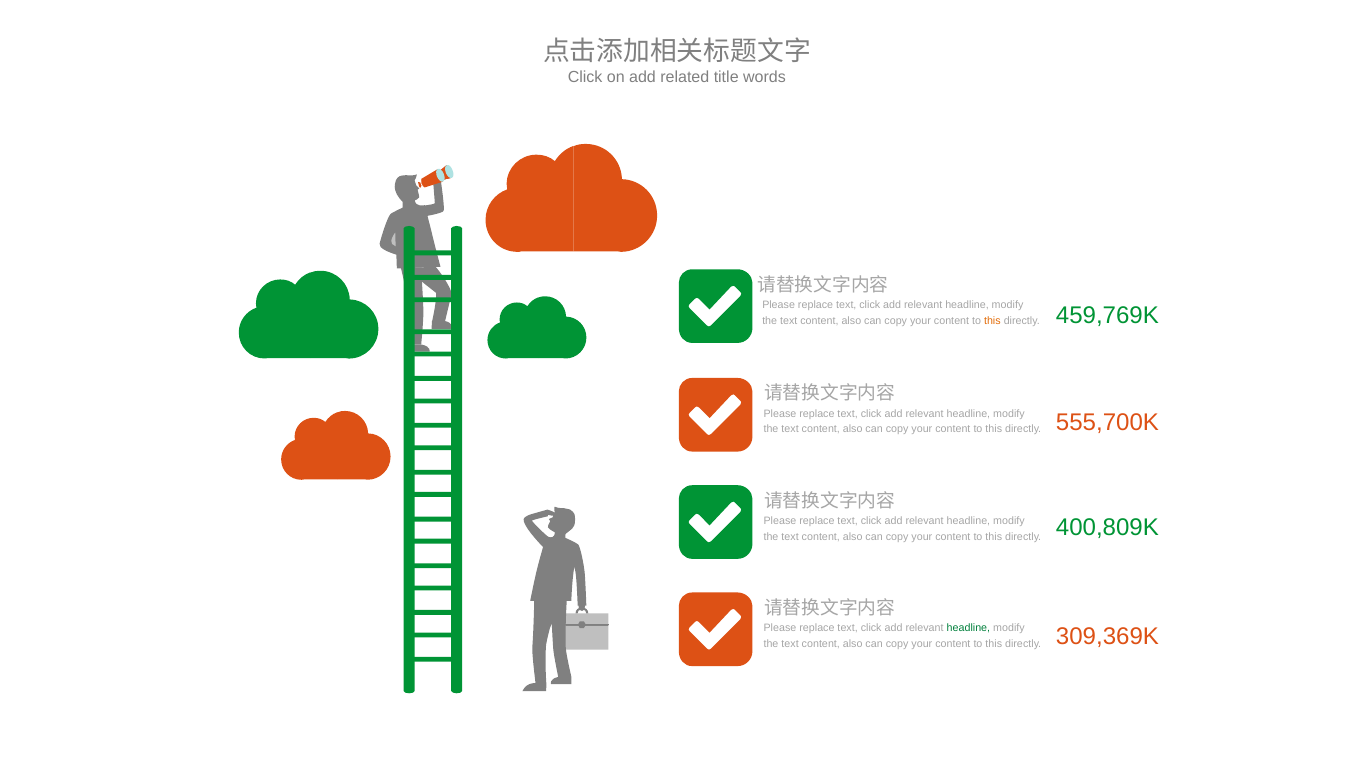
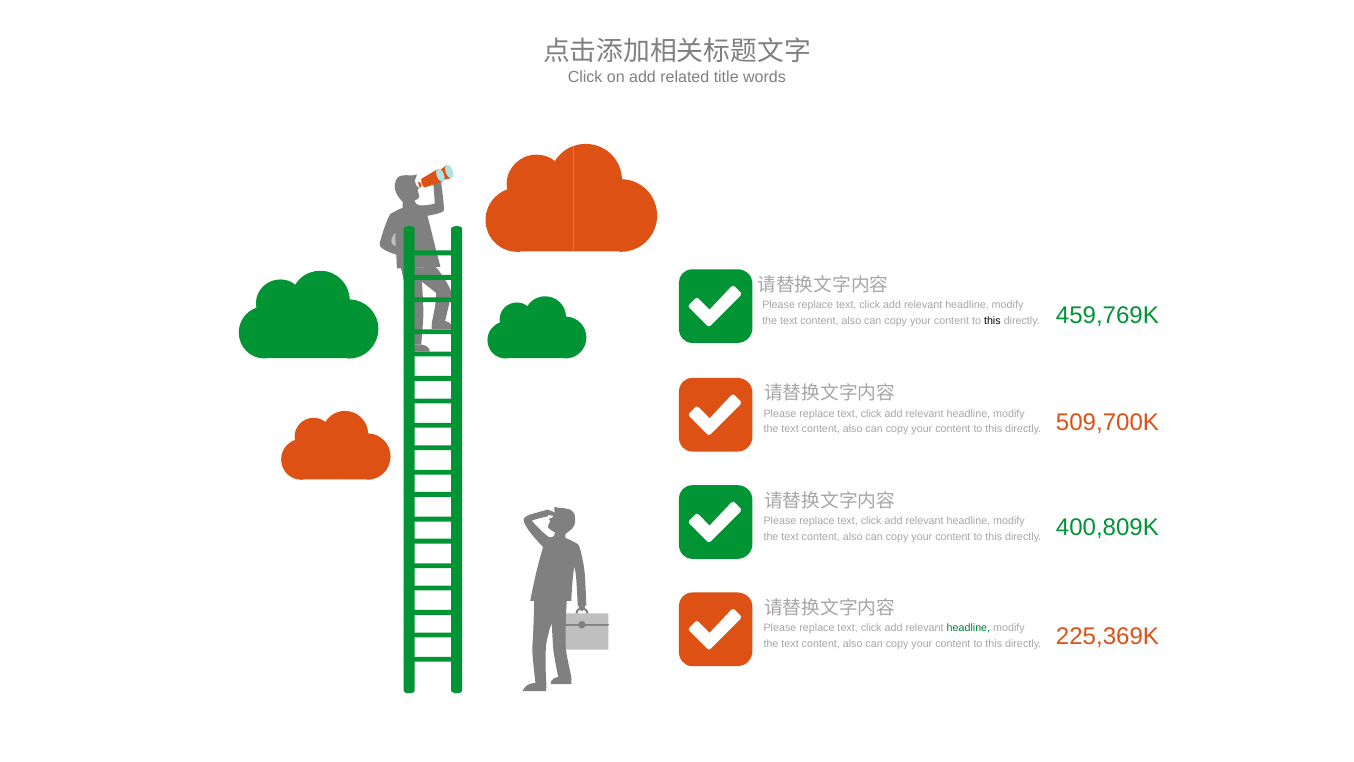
this at (992, 320) colour: orange -> black
555,700K: 555,700K -> 509,700K
309,369K: 309,369K -> 225,369K
